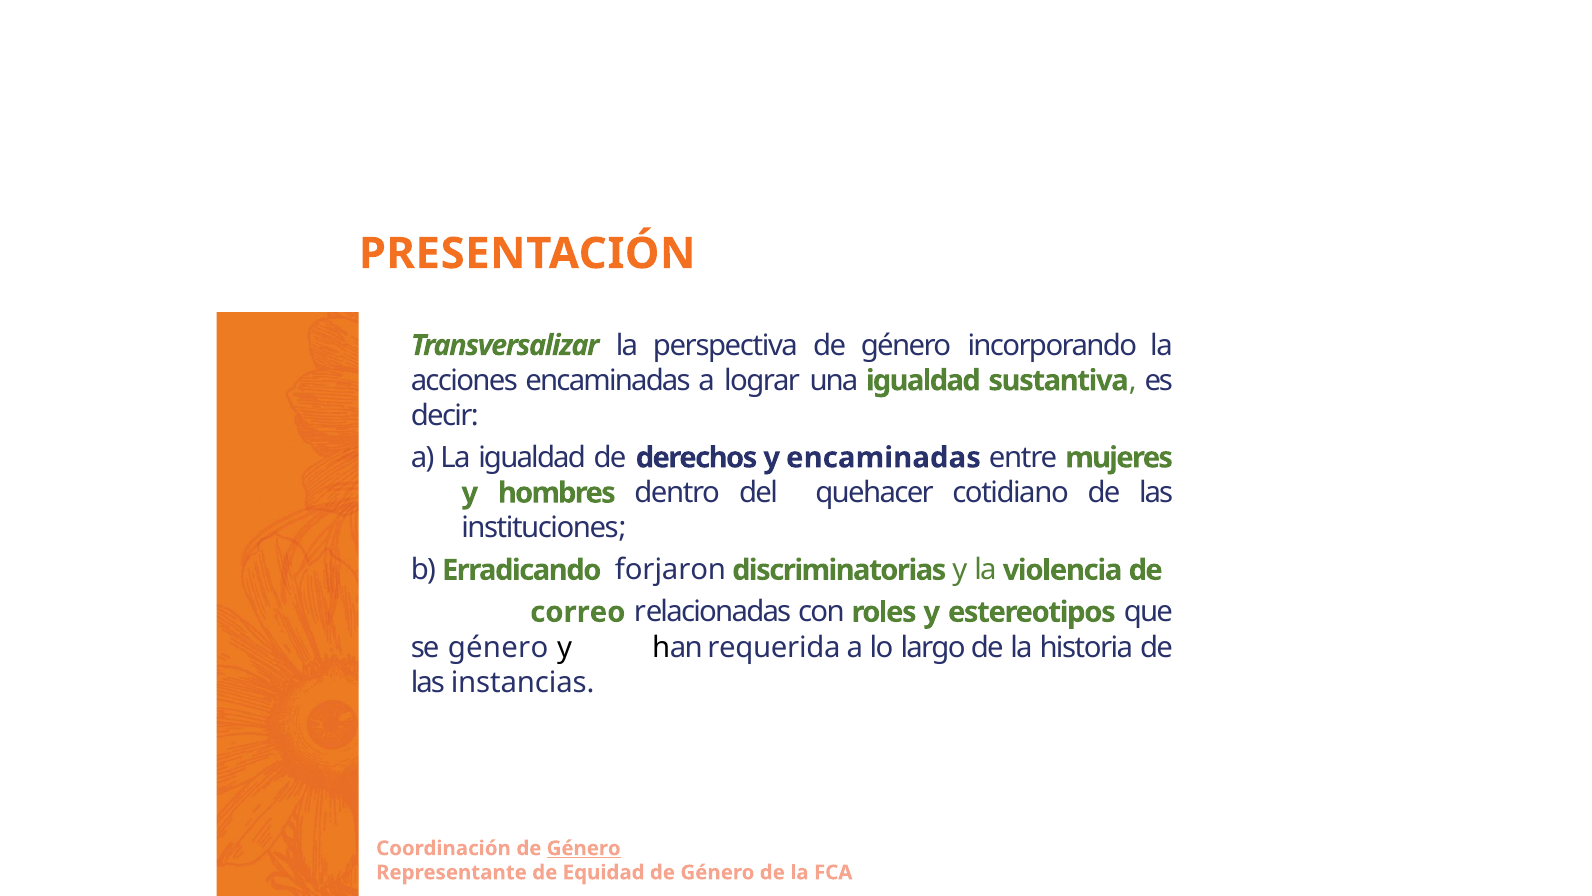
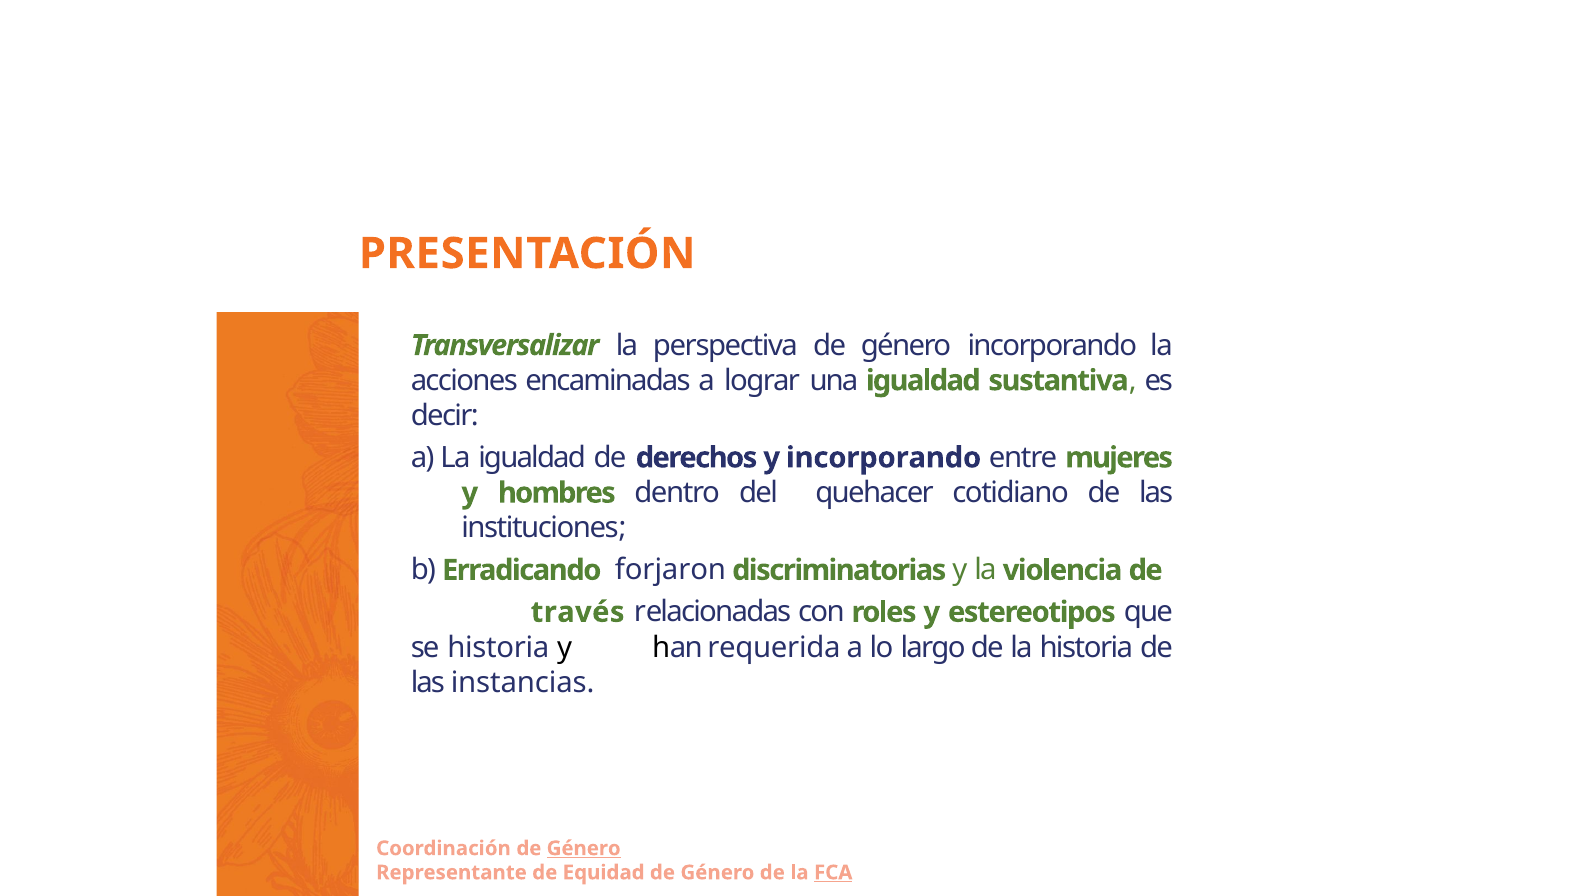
y encaminadas: encaminadas -> incorporando
correo: correo -> través
se género: género -> historia
FCA underline: none -> present
